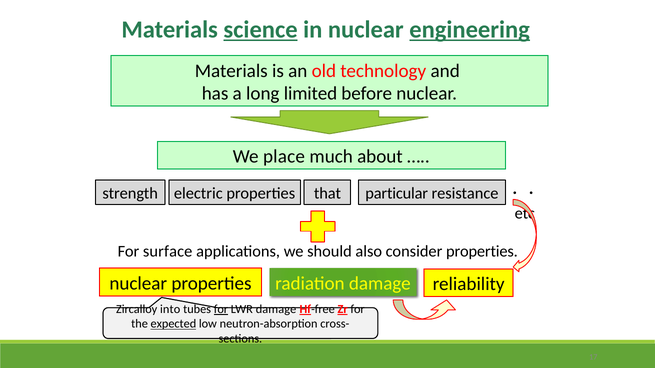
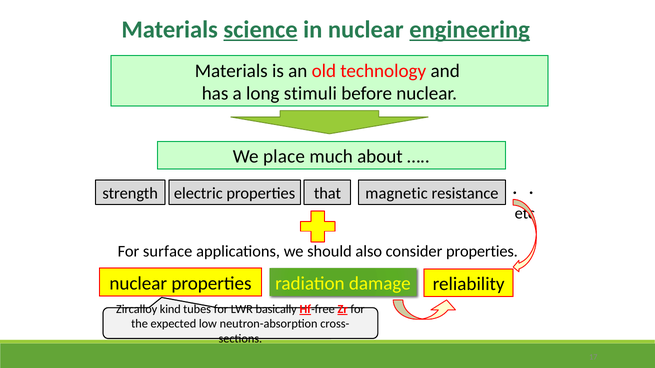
limited: limited -> stimuli
particular: particular -> magnetic
into: into -> kind
for at (221, 310) underline: present -> none
LWR damage: damage -> basically
expected underline: present -> none
